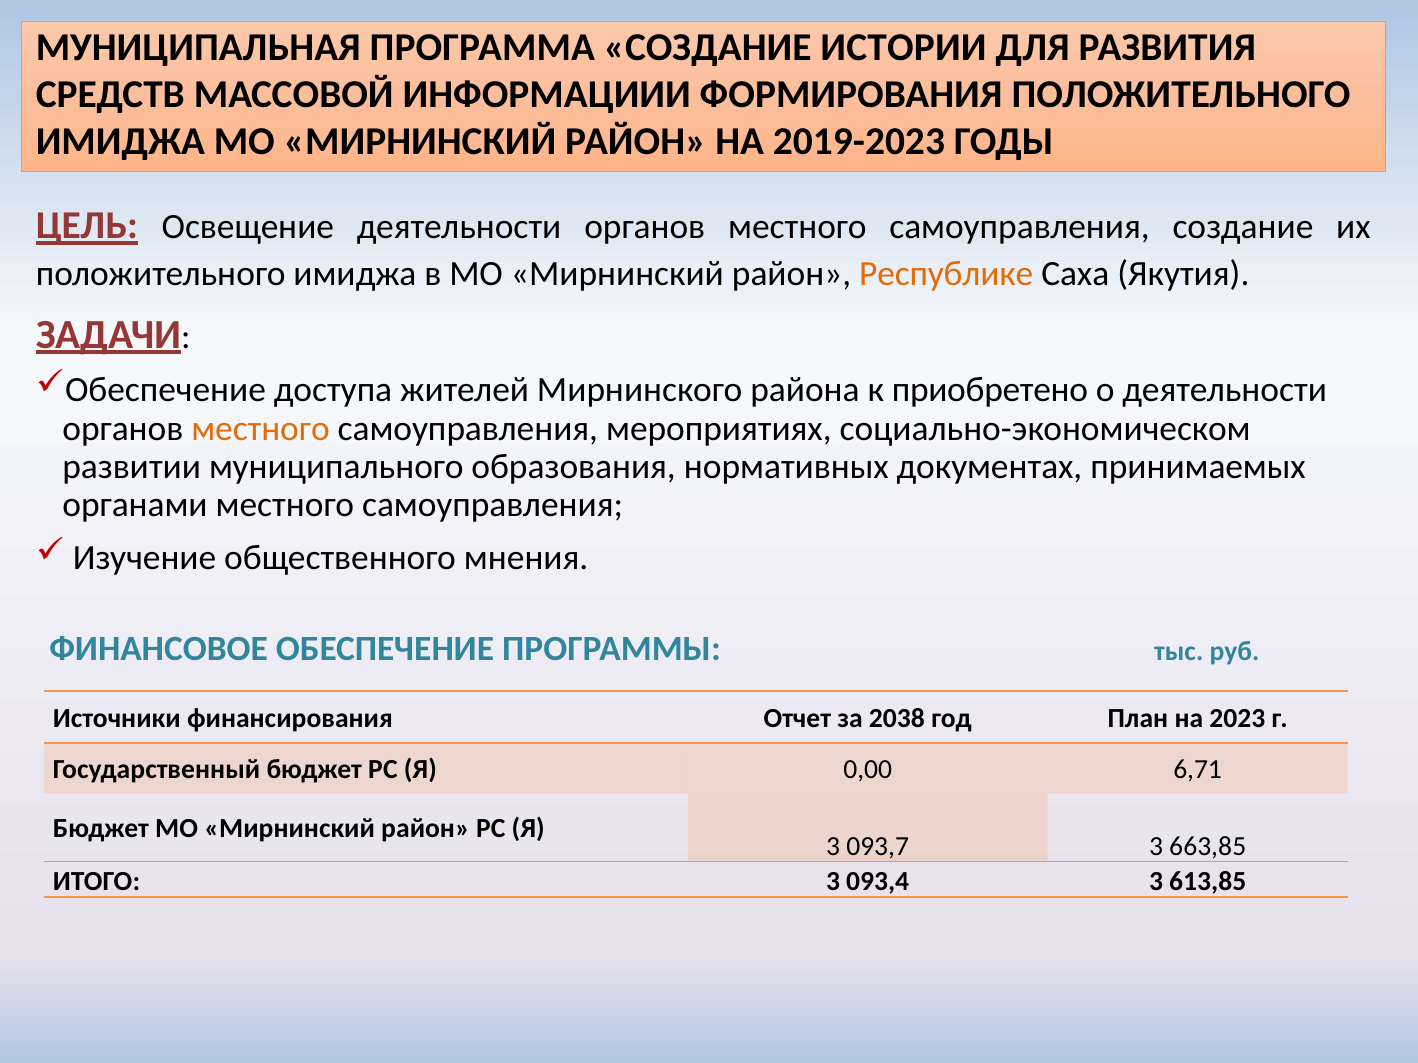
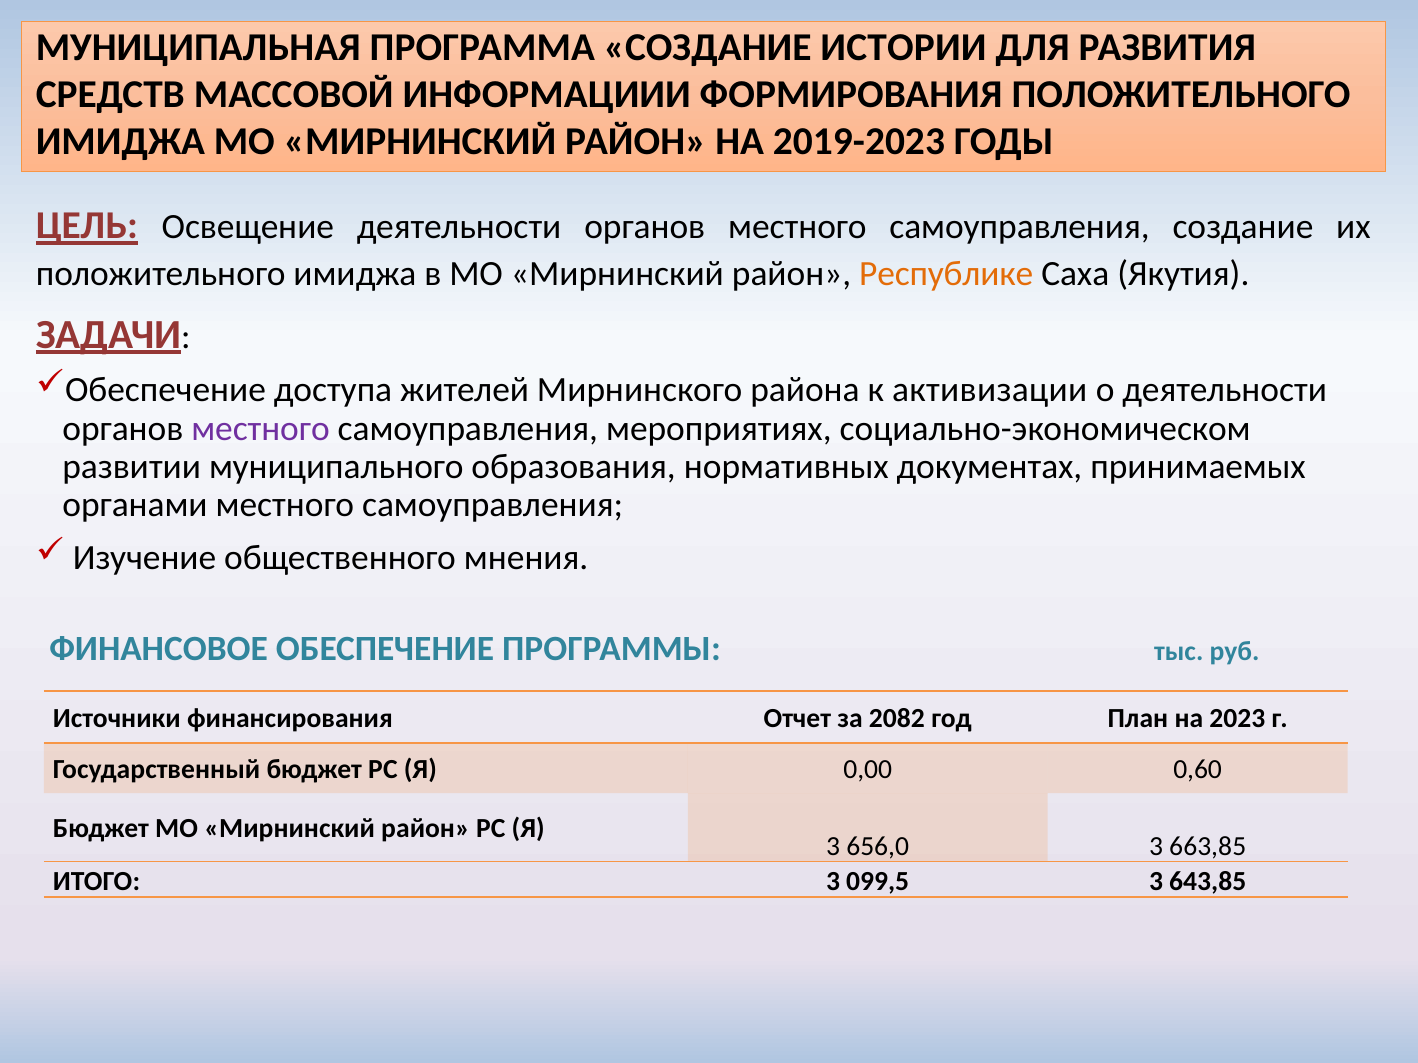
приобретено: приобретено -> активизации
местного at (261, 429) colour: orange -> purple
2038: 2038 -> 2082
6,71: 6,71 -> 0,60
093,7: 093,7 -> 656,0
093,4: 093,4 -> 099,5
613,85: 613,85 -> 643,85
